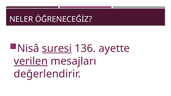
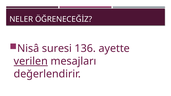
suresi underline: present -> none
